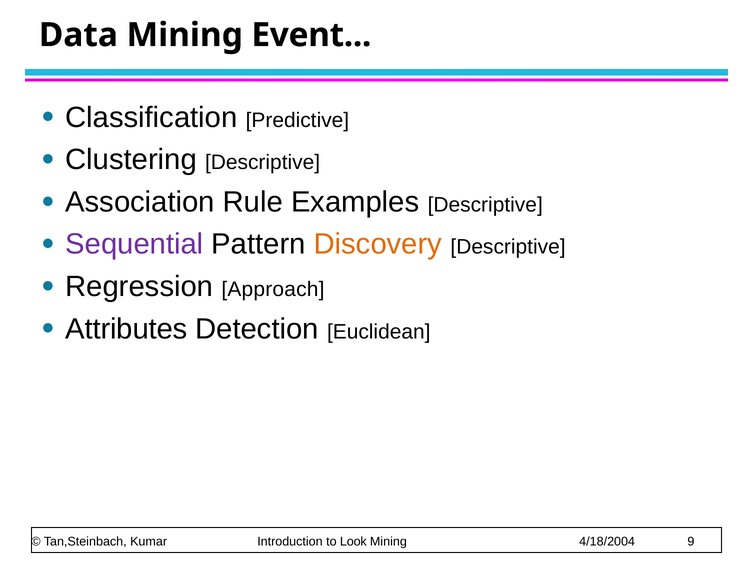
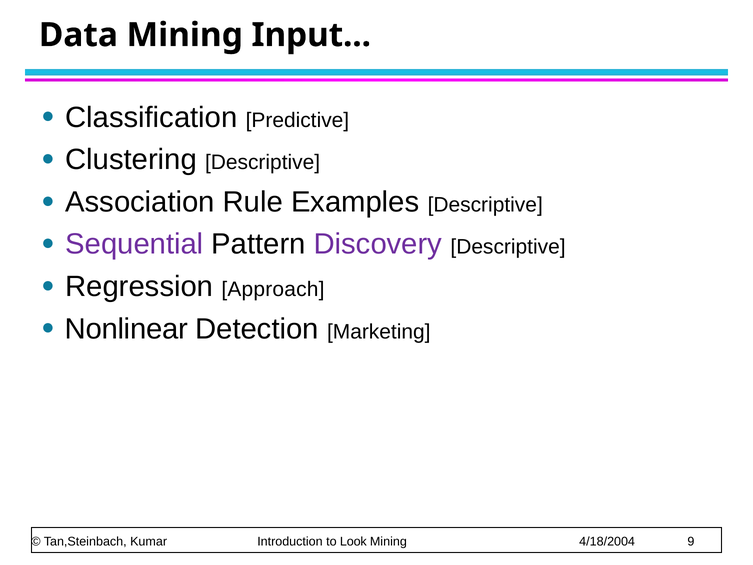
Event: Event -> Input
Discovery colour: orange -> purple
Attributes: Attributes -> Nonlinear
Euclidean: Euclidean -> Marketing
